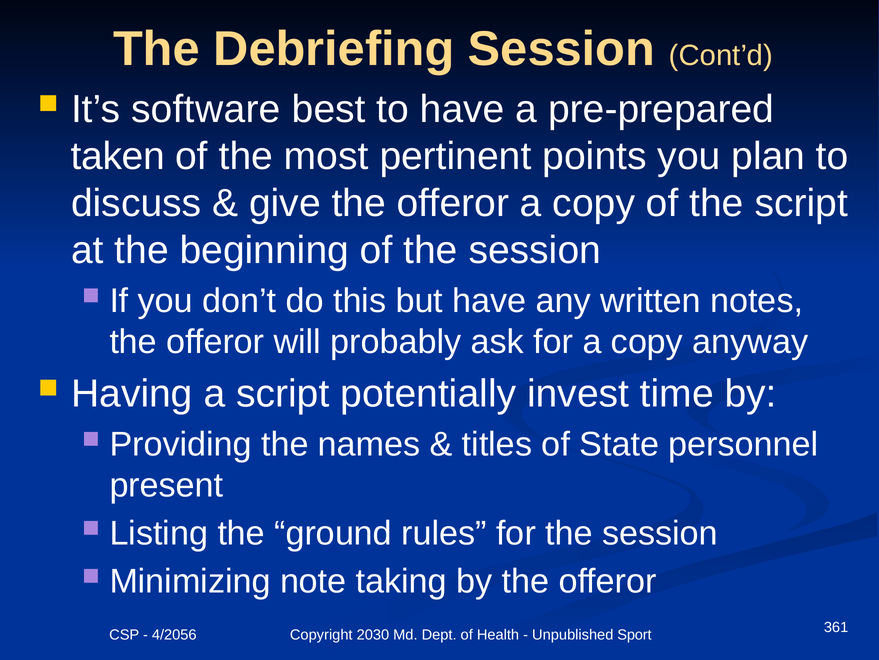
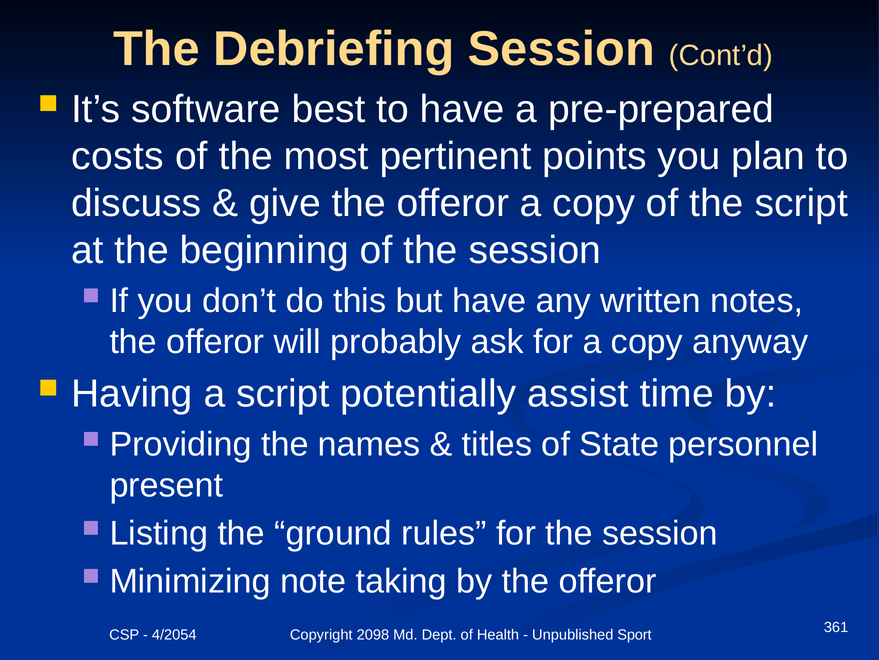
taken: taken -> costs
invest: invest -> assist
4/2056: 4/2056 -> 4/2054
2030: 2030 -> 2098
